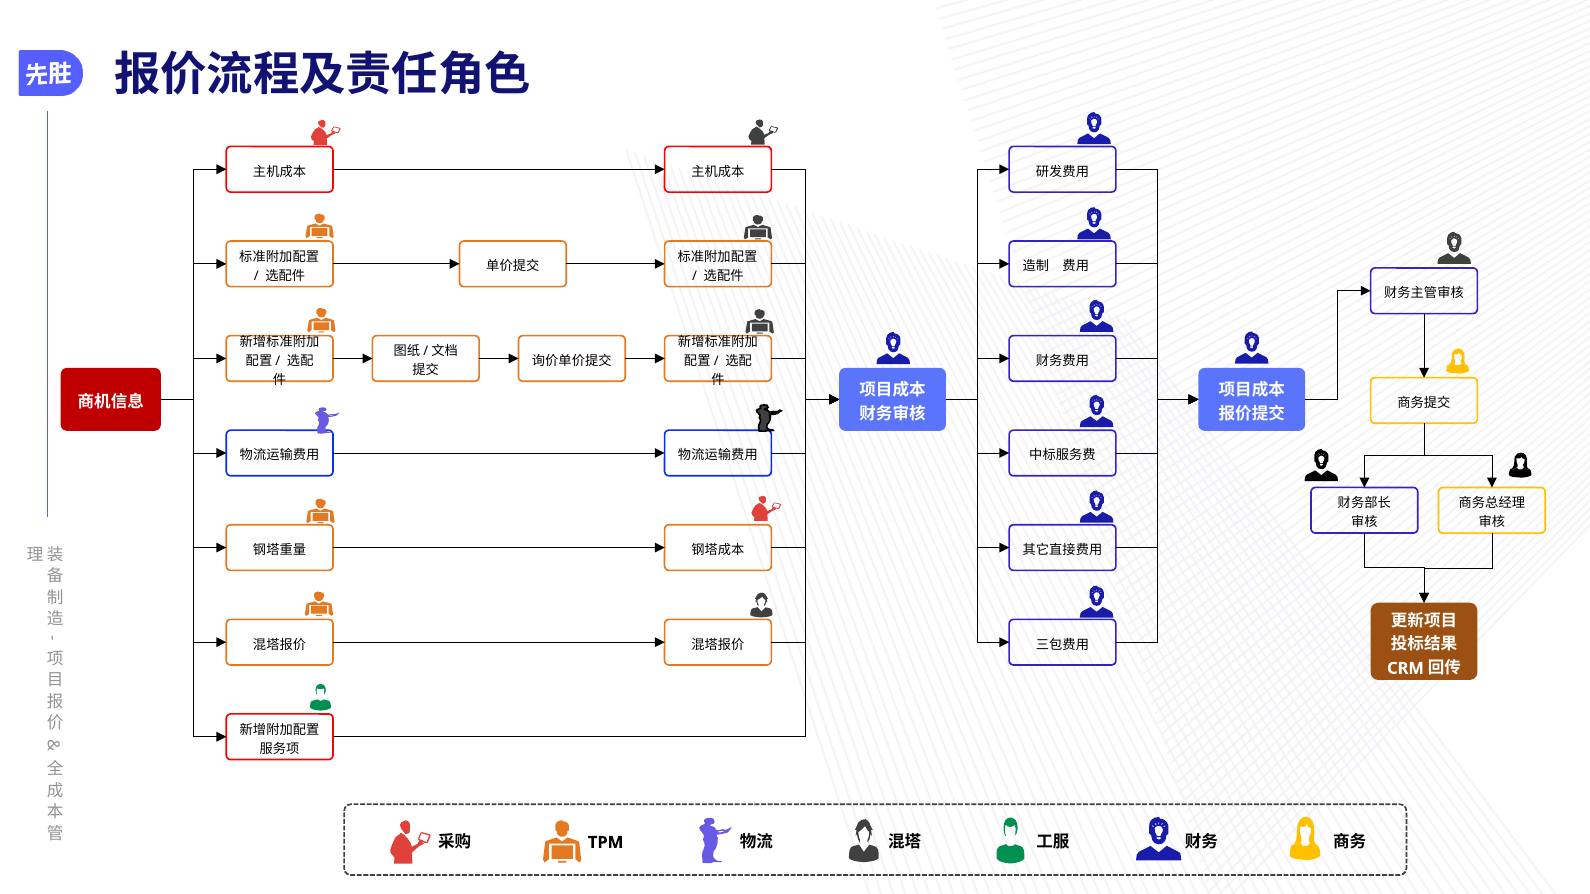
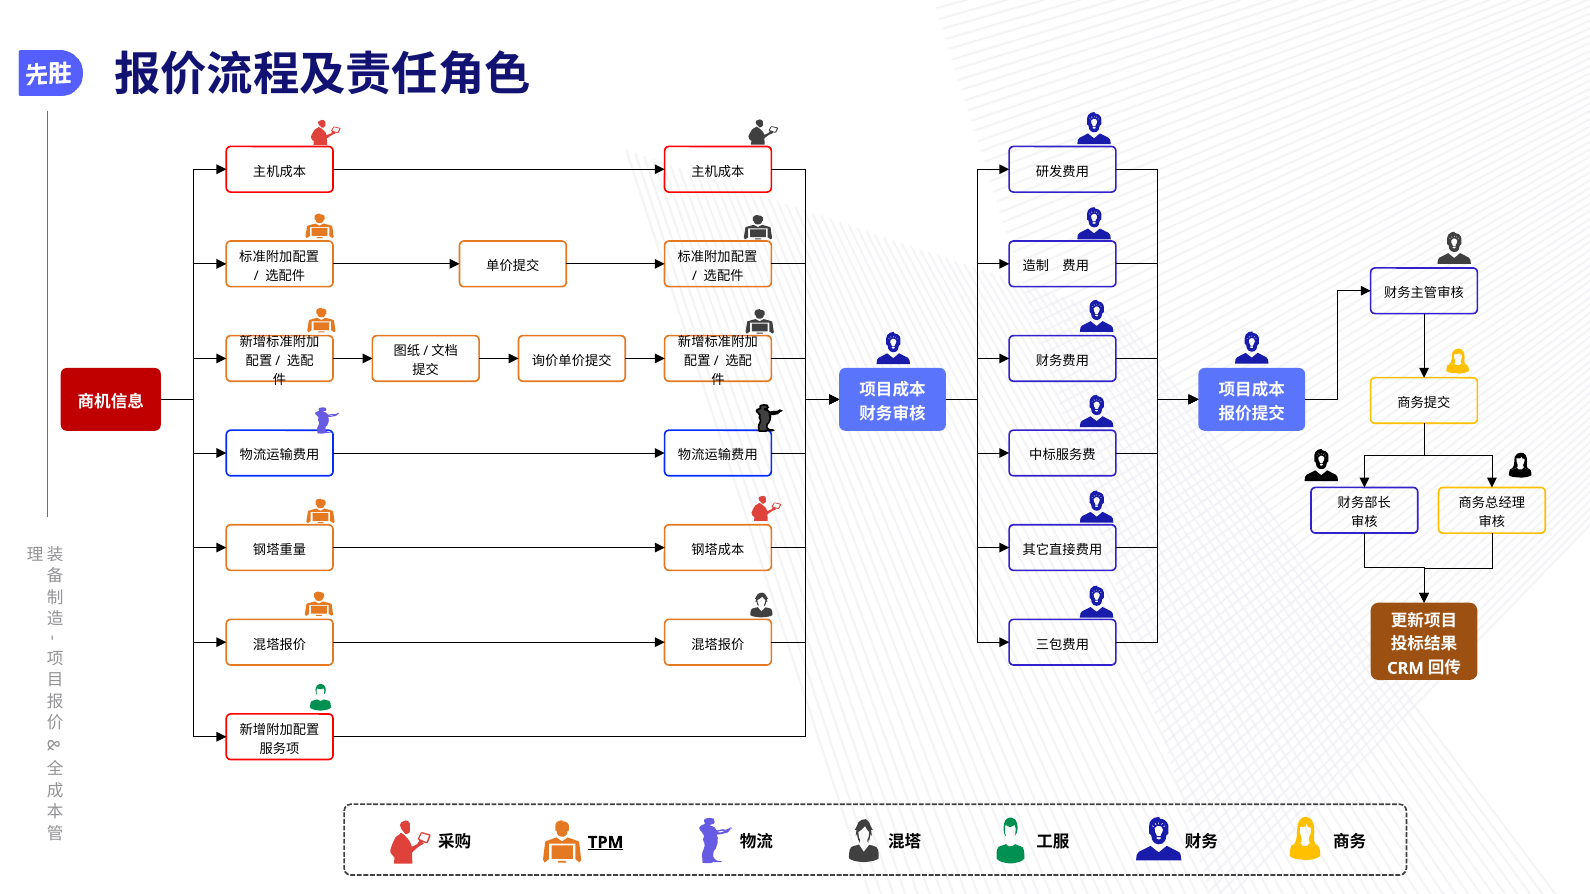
TPM underline: none -> present
